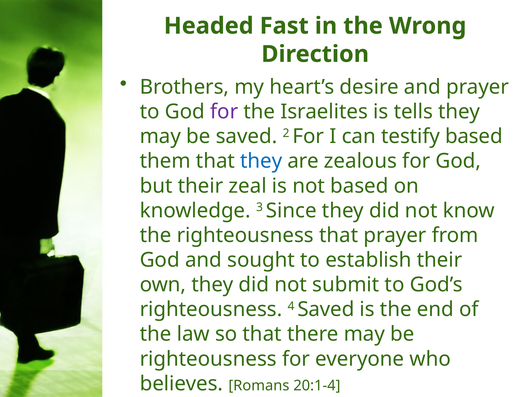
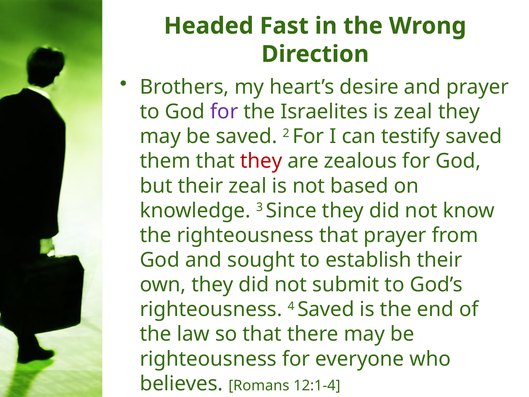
is tells: tells -> zeal
testify based: based -> saved
they at (261, 161) colour: blue -> red
20:1-4: 20:1-4 -> 12:1-4
